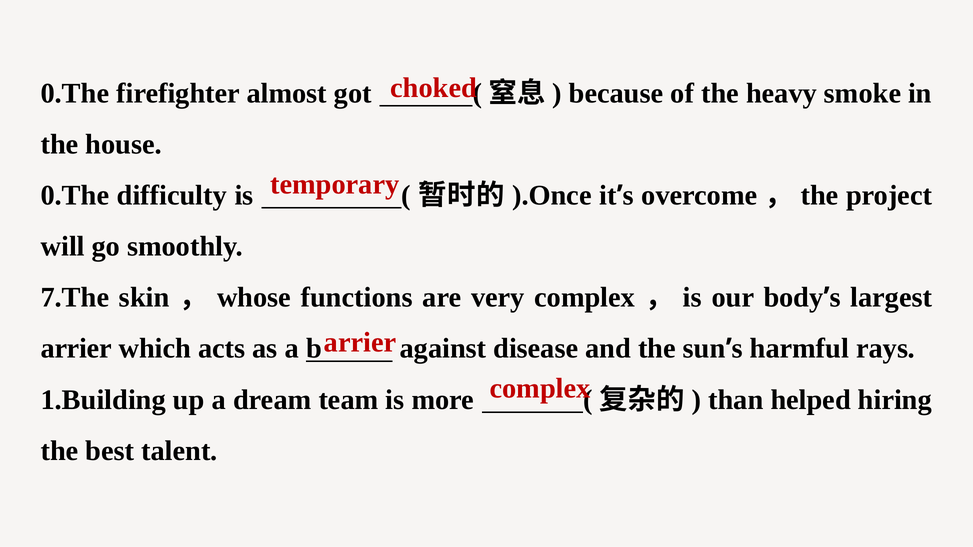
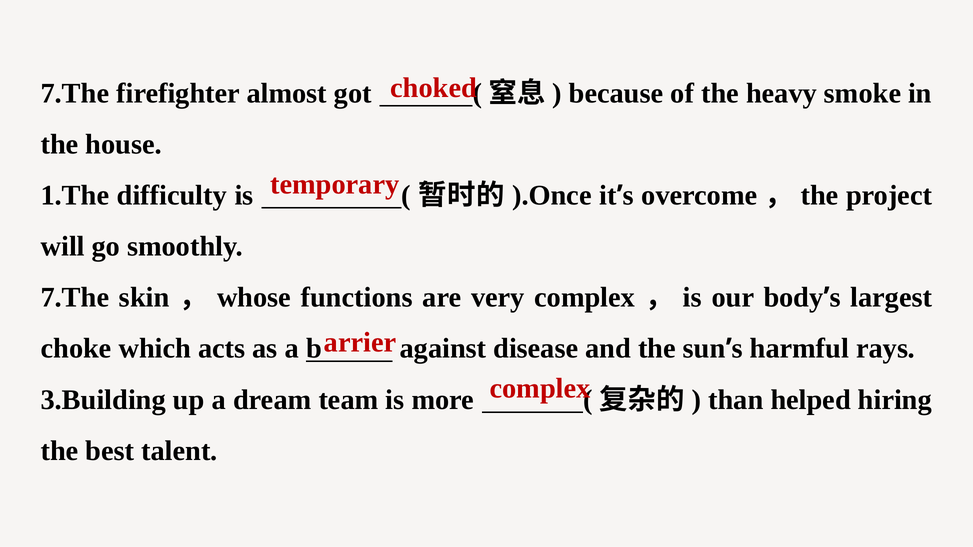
0.The at (75, 93): 0.The -> 7.The
0.The at (75, 195): 0.The -> 1.The
arrier at (76, 349): arrier -> choke
1.Building: 1.Building -> 3.Building
